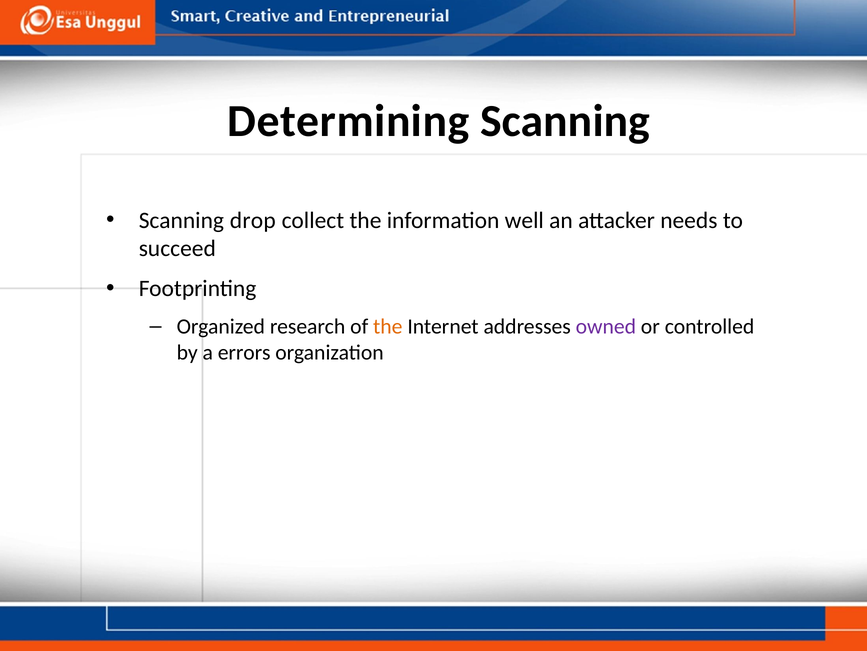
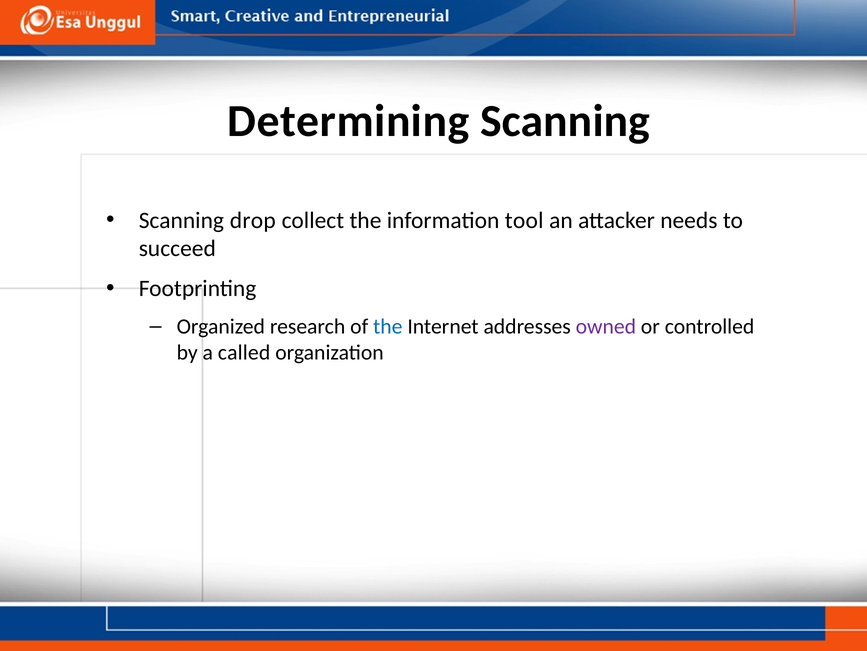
well: well -> tool
the at (388, 326) colour: orange -> blue
errors: errors -> called
